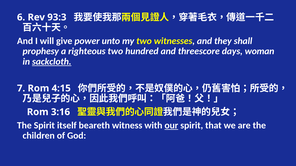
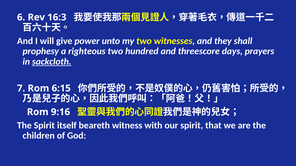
93:3: 93:3 -> 16:3
woman: woman -> prayers
4:15: 4:15 -> 6:15
3:16: 3:16 -> 9:16
our underline: present -> none
